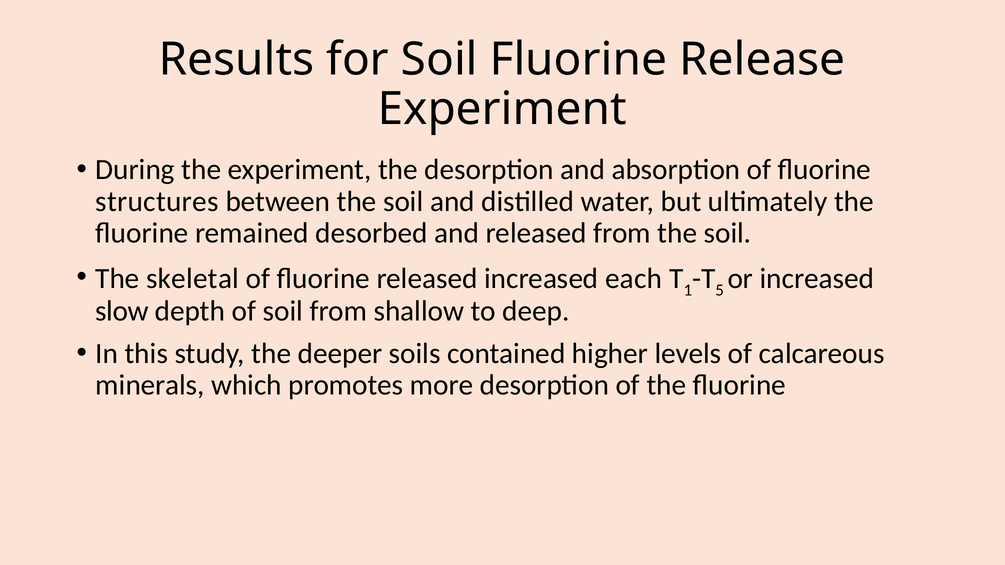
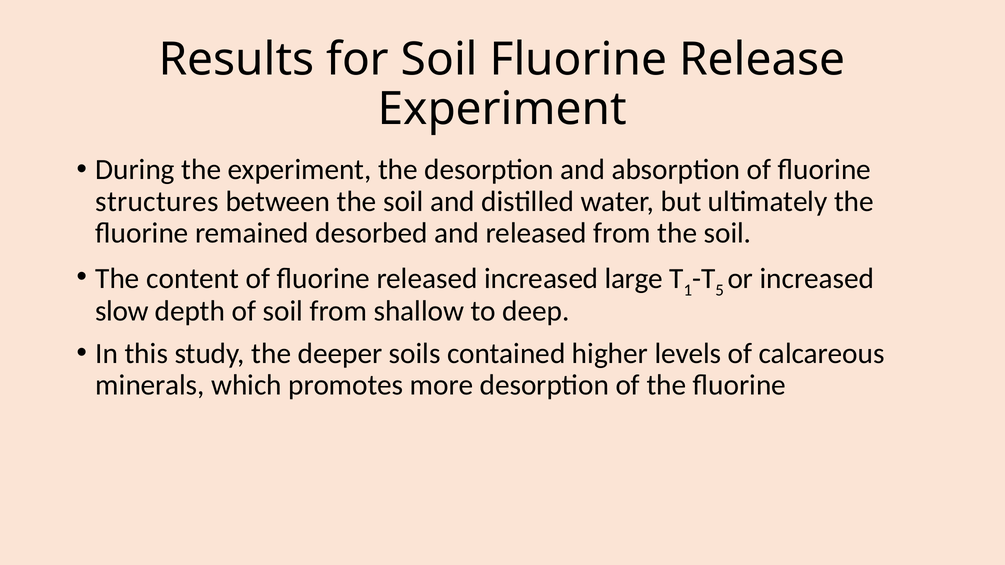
skeletal: skeletal -> content
each: each -> large
